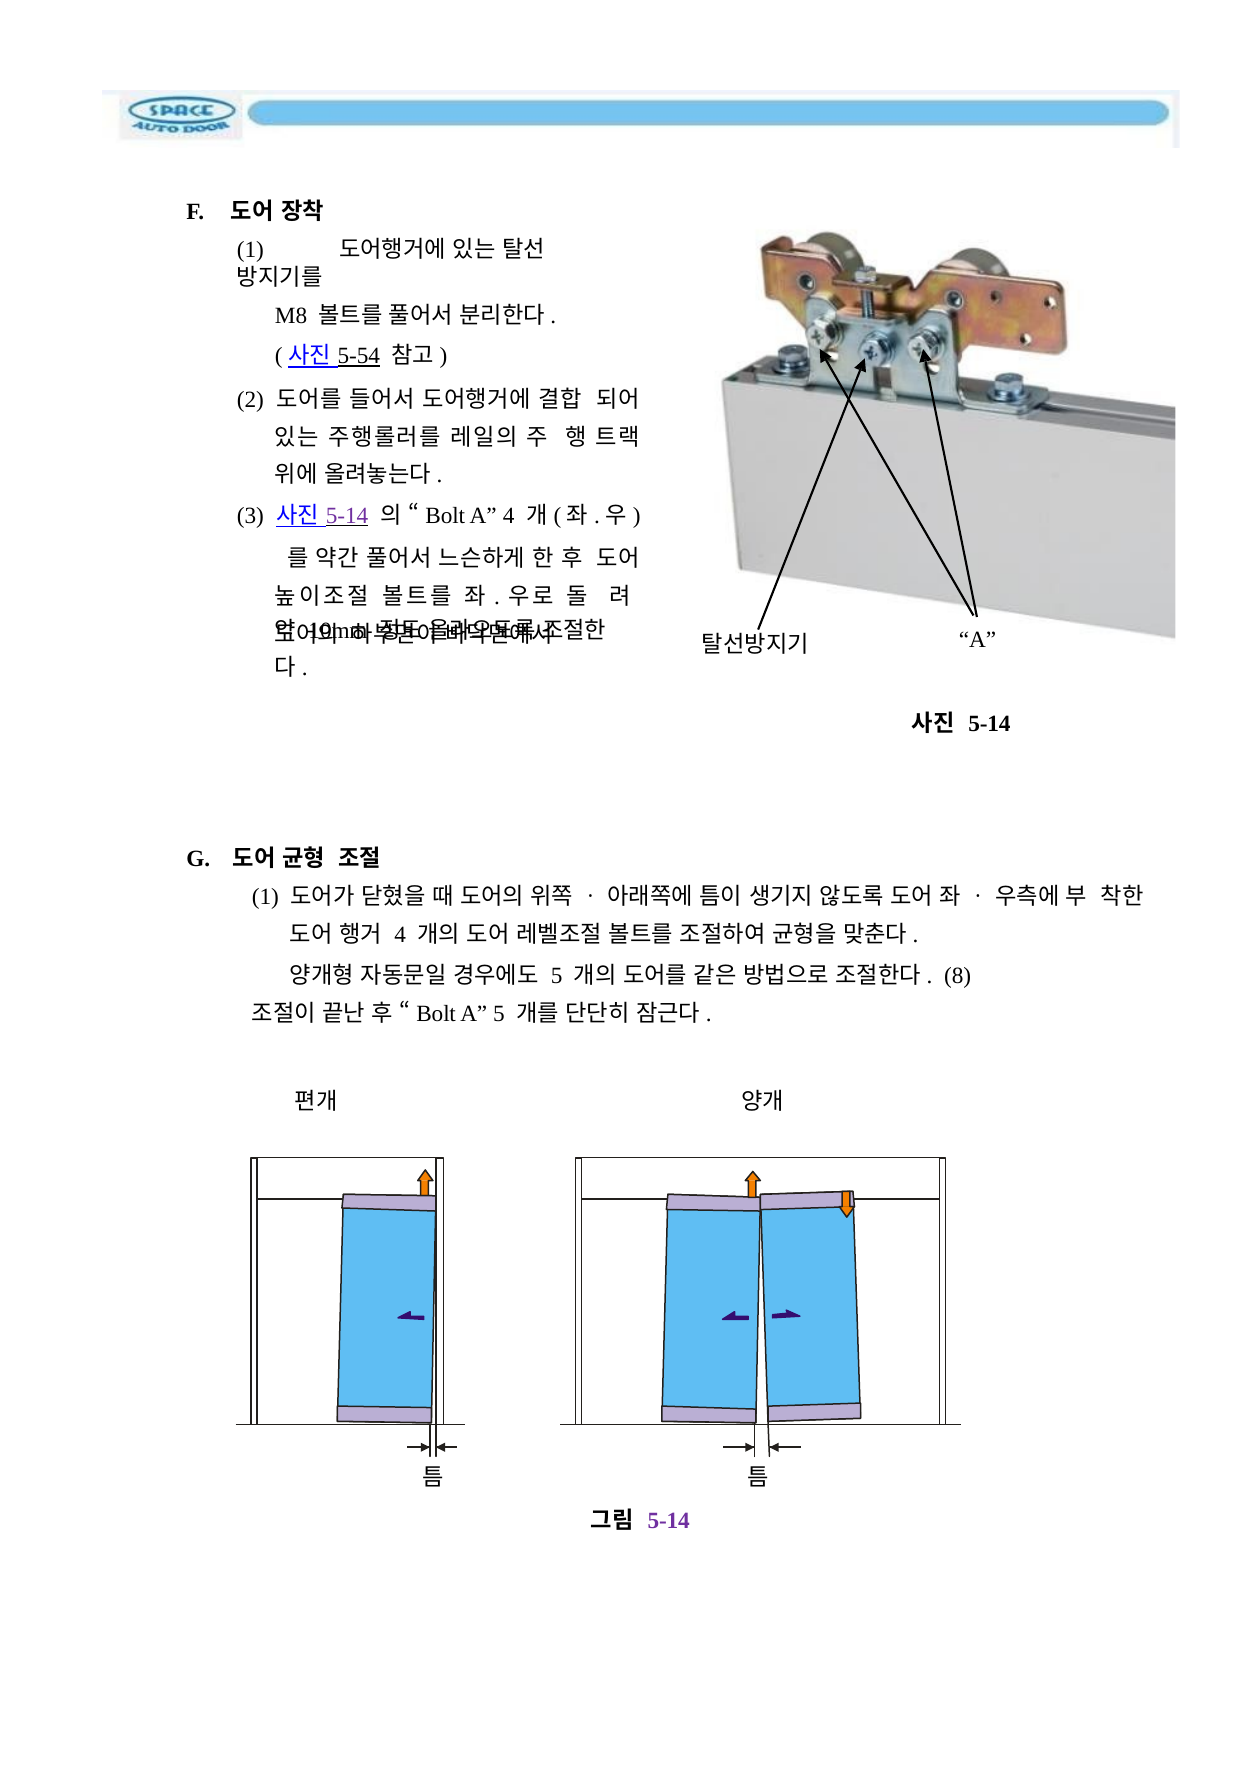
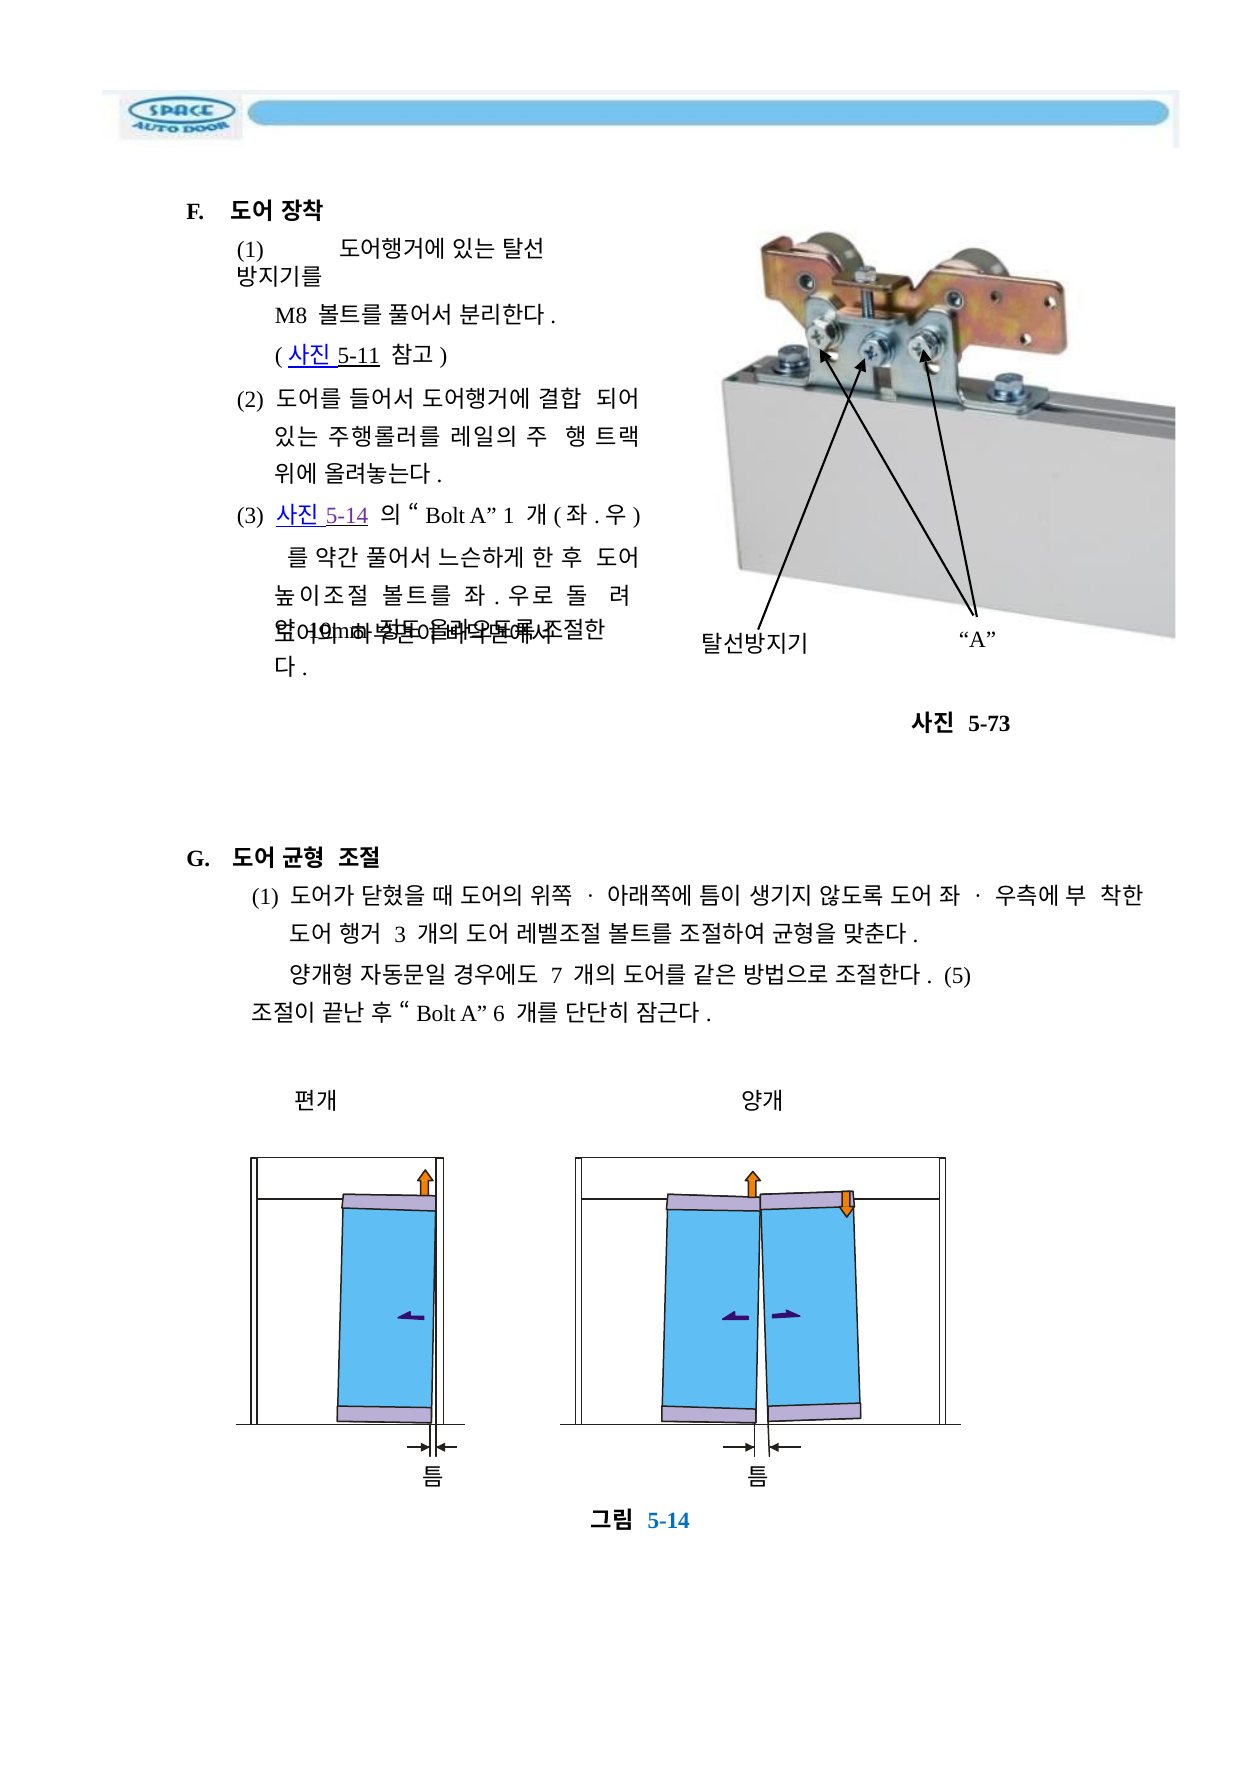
5-54: 5-54 -> 5-11
A 4: 4 -> 1
5-14 at (989, 723): 5-14 -> 5-73
4 at (400, 934): 4 -> 3
5 at (557, 975): 5 -> 7
8: 8 -> 5
A 5: 5 -> 6
5-14 at (669, 1520) colour: purple -> blue
